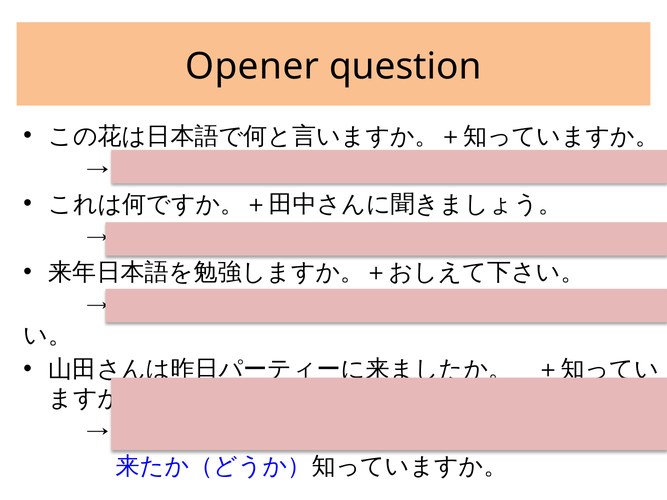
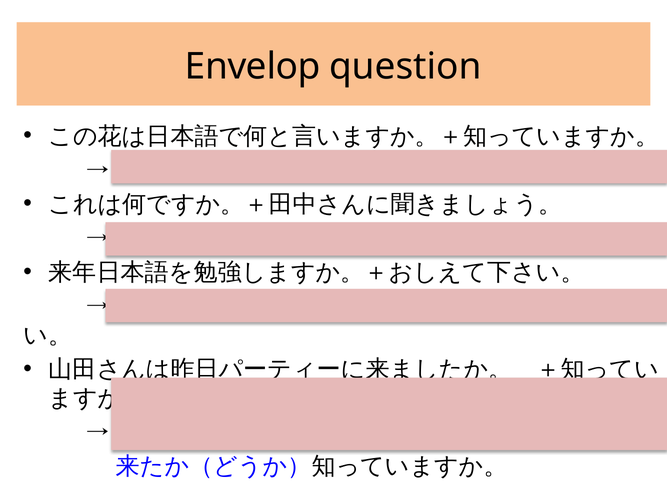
Opener: Opener -> Envelop
